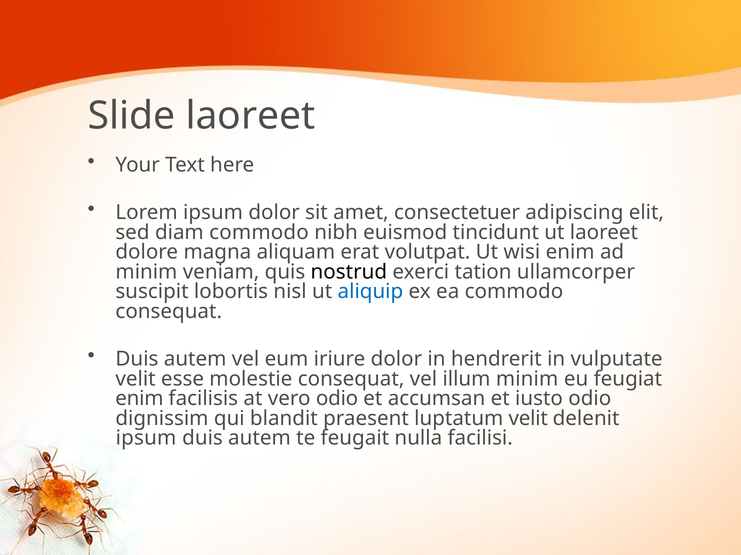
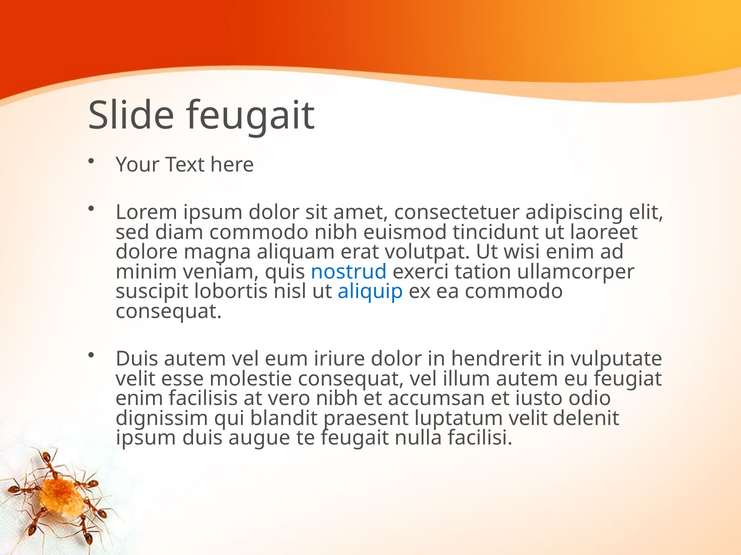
Slide laoreet: laoreet -> feugait
nostrud colour: black -> blue
illum minim: minim -> autem
vero odio: odio -> nibh
autem at (259, 439): autem -> augue
